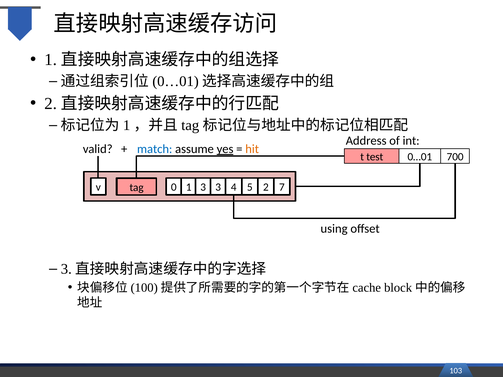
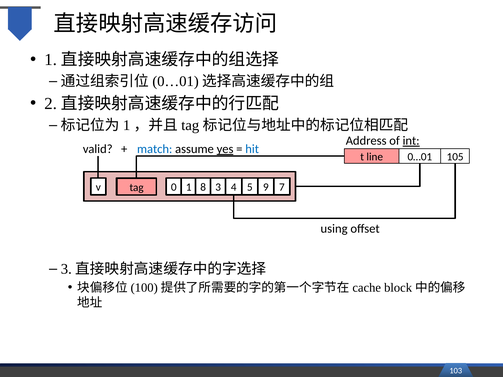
int underline: none -> present
hit colour: orange -> blue
test: test -> line
700: 700 -> 105
1 3: 3 -> 8
2: 2 -> 9
